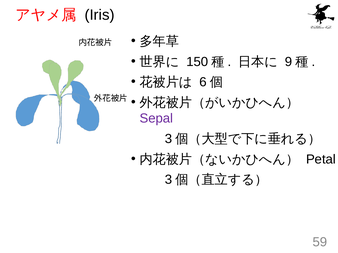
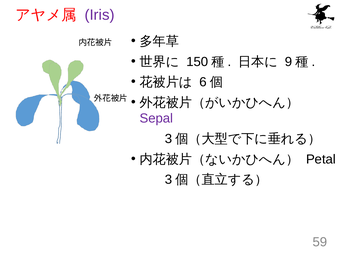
Iris colour: black -> purple
